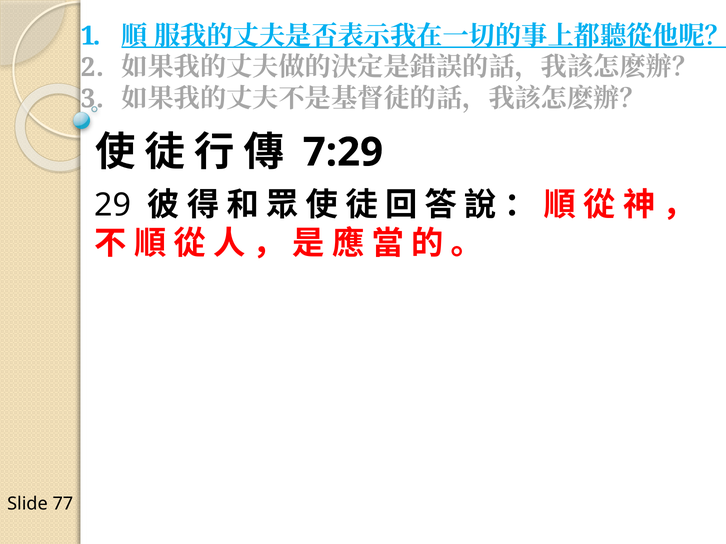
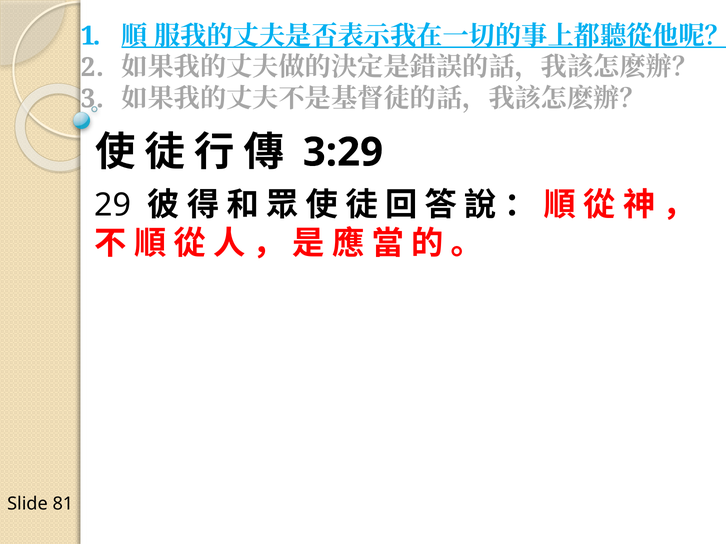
7:29: 7:29 -> 3:29
77: 77 -> 81
